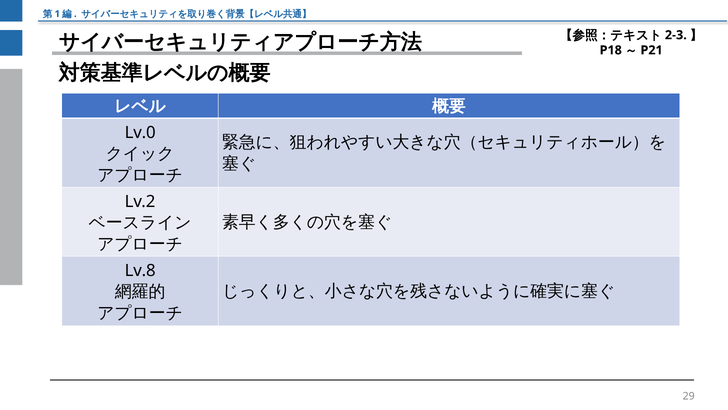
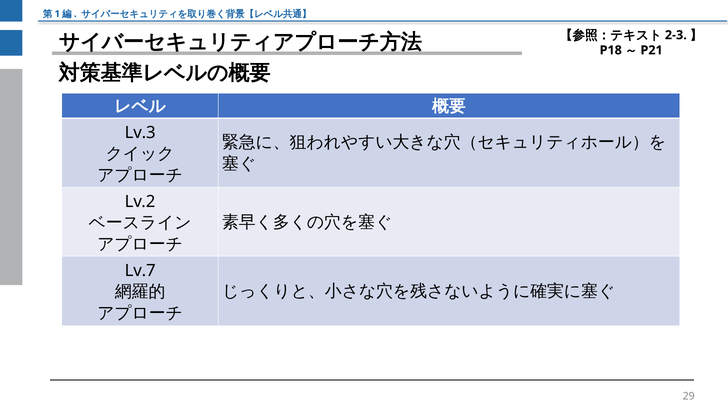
Lv.0: Lv.0 -> Lv.3
Lv.8: Lv.8 -> Lv.7
